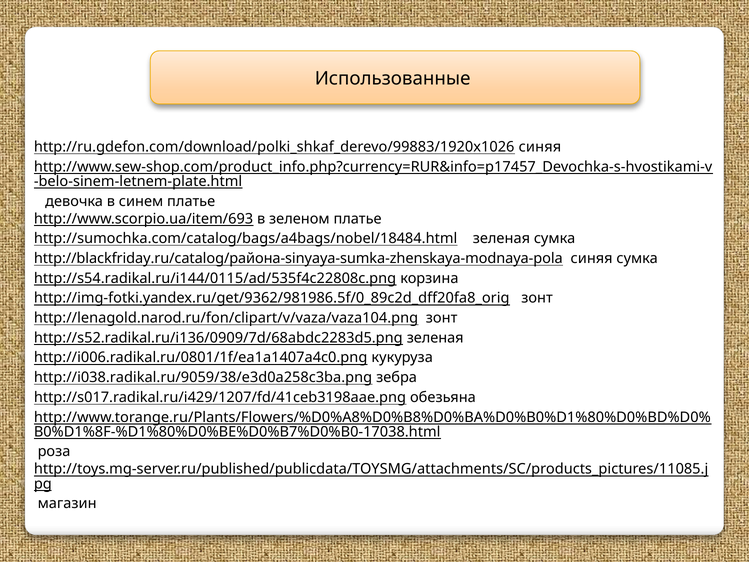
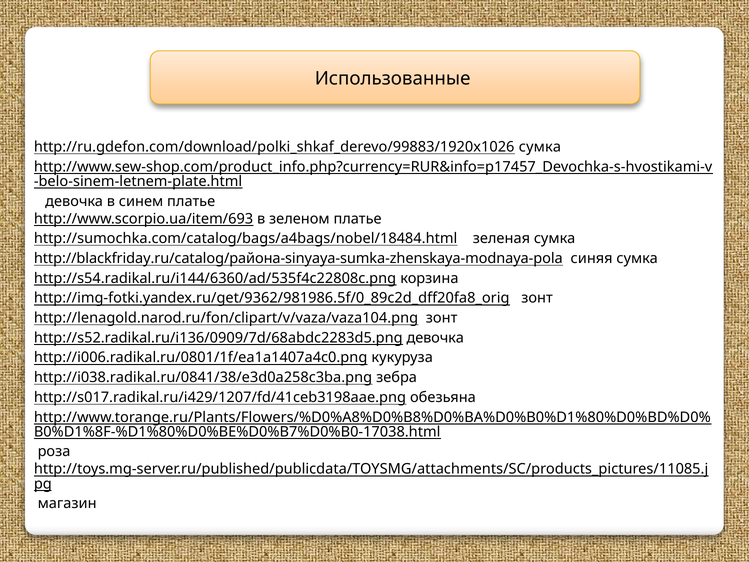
http://ru.gdefon.com/download/polki_shkaf_derevo/99883/1920x1026 синяя: синяя -> сумка
http://s54.radikal.ru/i144/0115/ad/535f4c22808c.png: http://s54.radikal.ru/i144/0115/ad/535f4c22808c.png -> http://s54.radikal.ru/i144/6360/ad/535f4c22808c.png
http://s52.radikal.ru/i136/0909/7d/68abdc2283d5.png зеленая: зеленая -> девочка
http://i038.radikal.ru/9059/38/e3d0a258c3ba.png: http://i038.radikal.ru/9059/38/e3d0a258c3ba.png -> http://i038.radikal.ru/0841/38/e3d0a258c3ba.png
